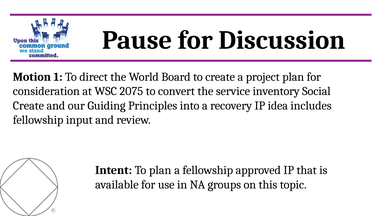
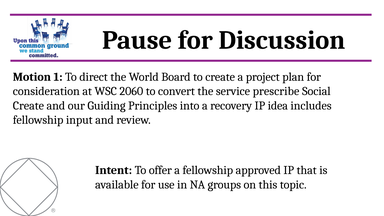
2075: 2075 -> 2060
inventory: inventory -> prescribe
To plan: plan -> offer
